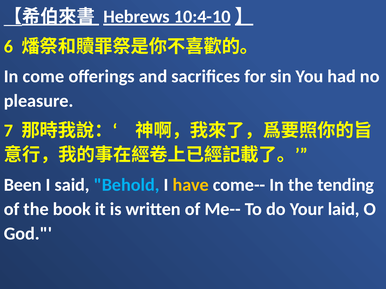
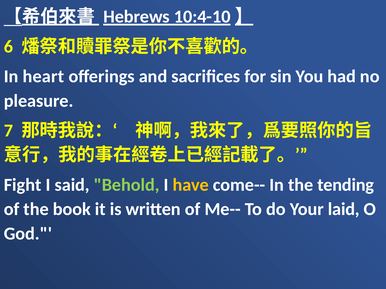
come: come -> heart
Been: Been -> Fight
Behold colour: light blue -> light green
